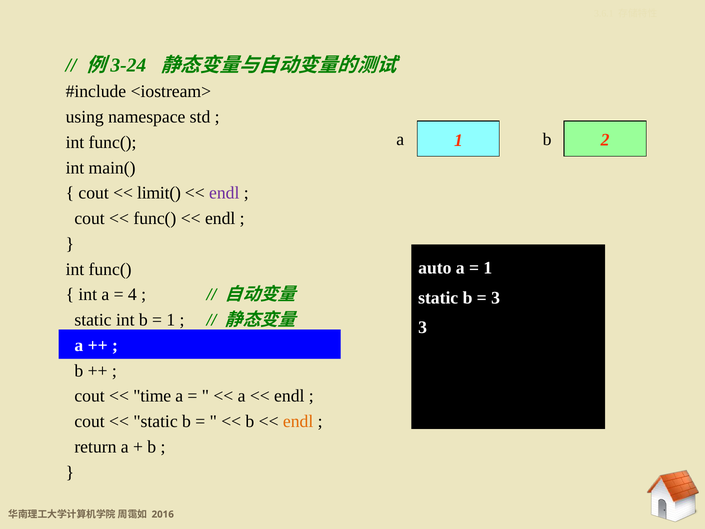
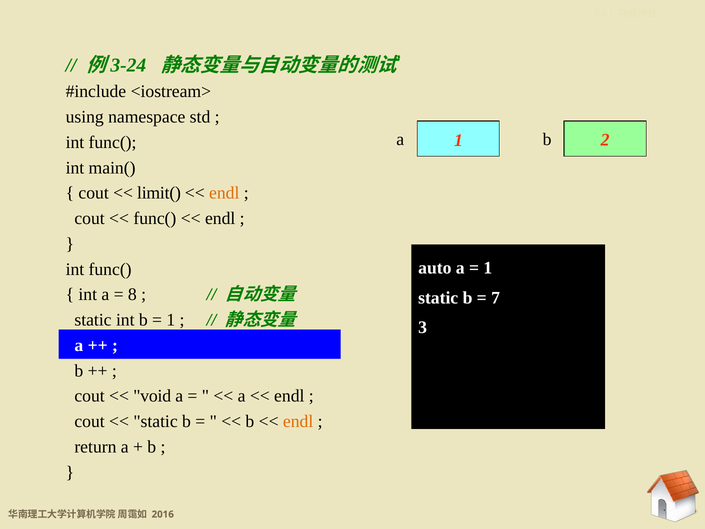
endl at (224, 193) colour: purple -> orange
4 at (132, 294): 4 -> 8
3 at (496, 298): 3 -> 7
time: time -> void
